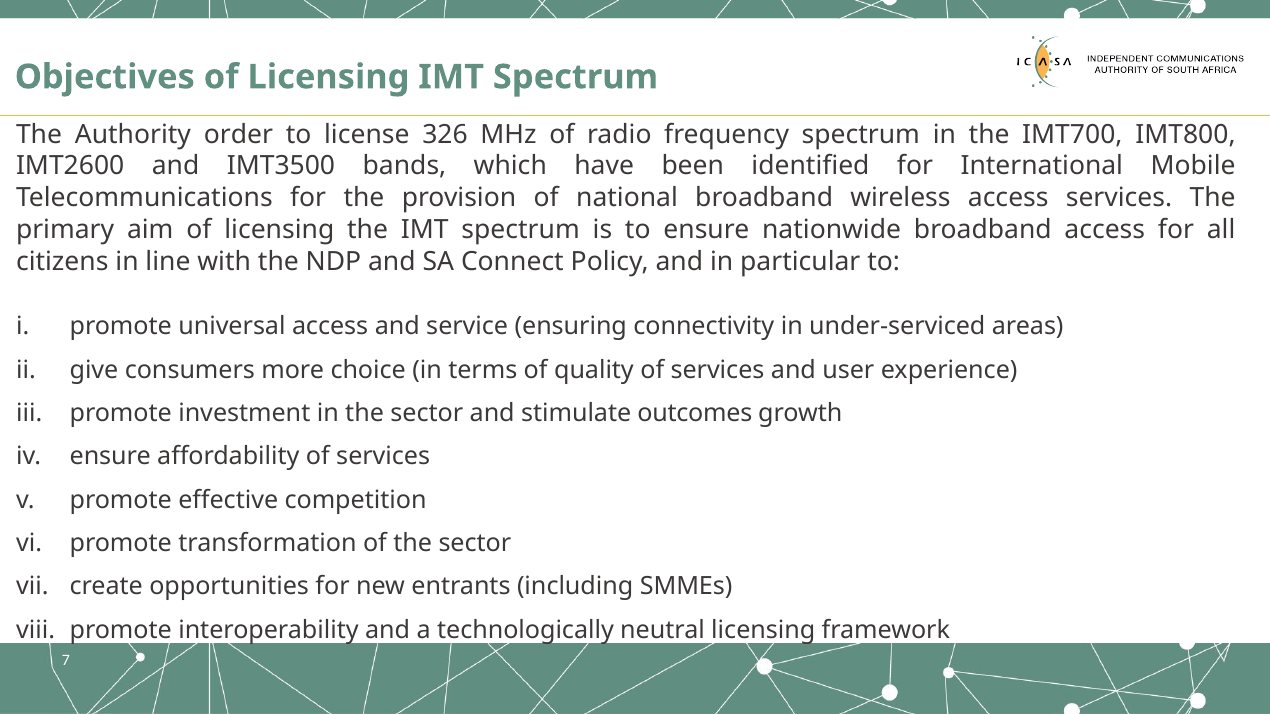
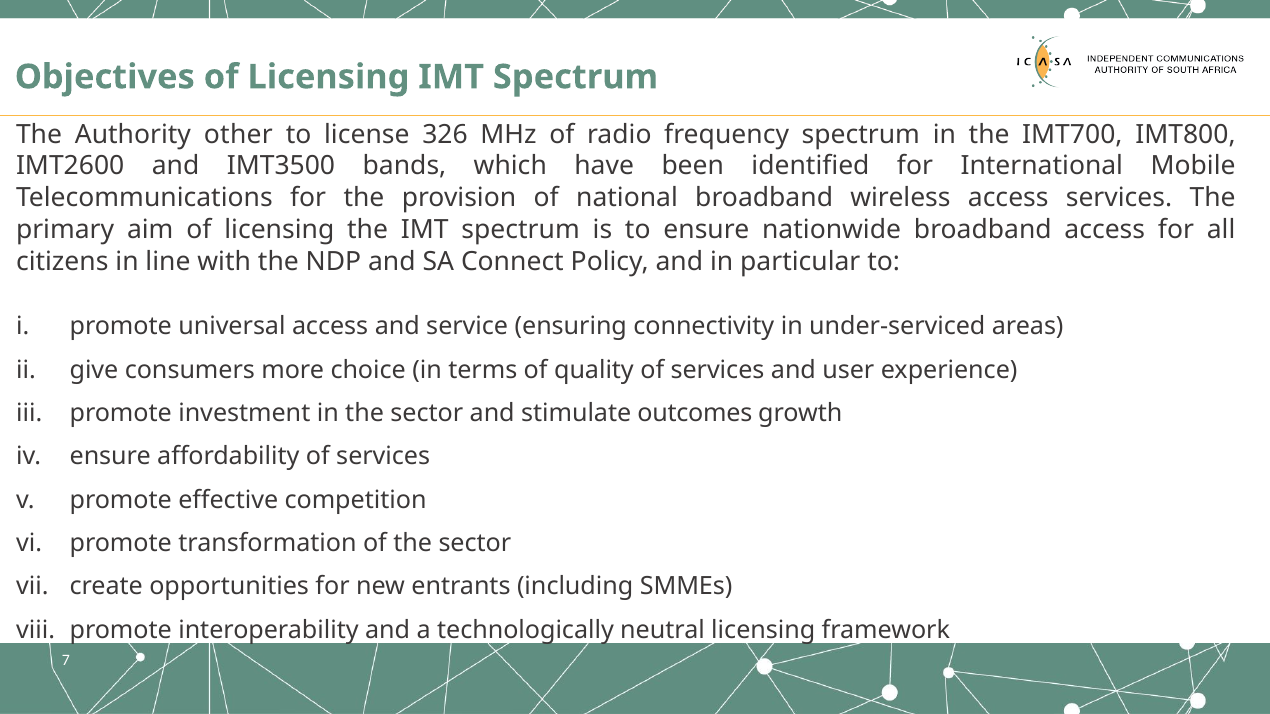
order: order -> other
